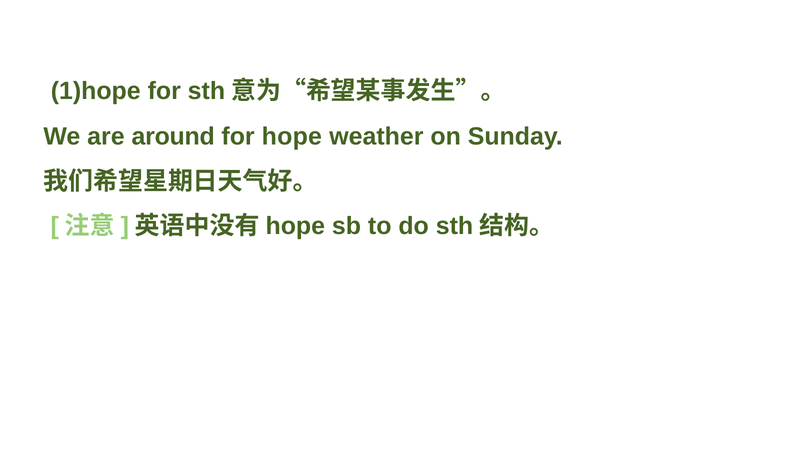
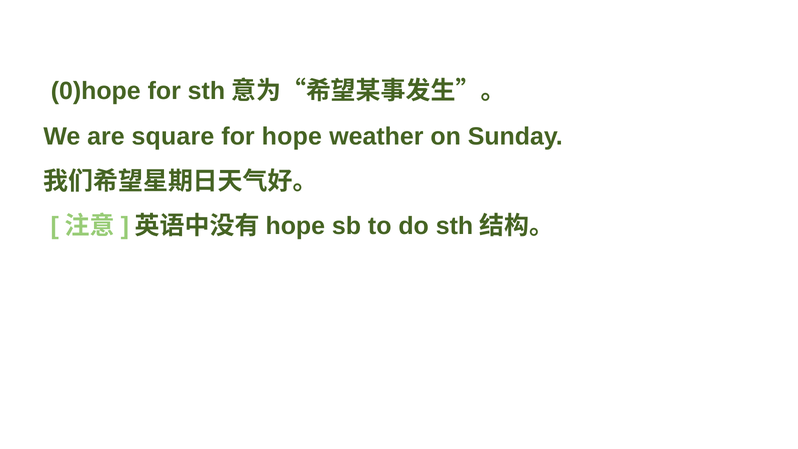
1)hope: 1)hope -> 0)hope
around: around -> square
